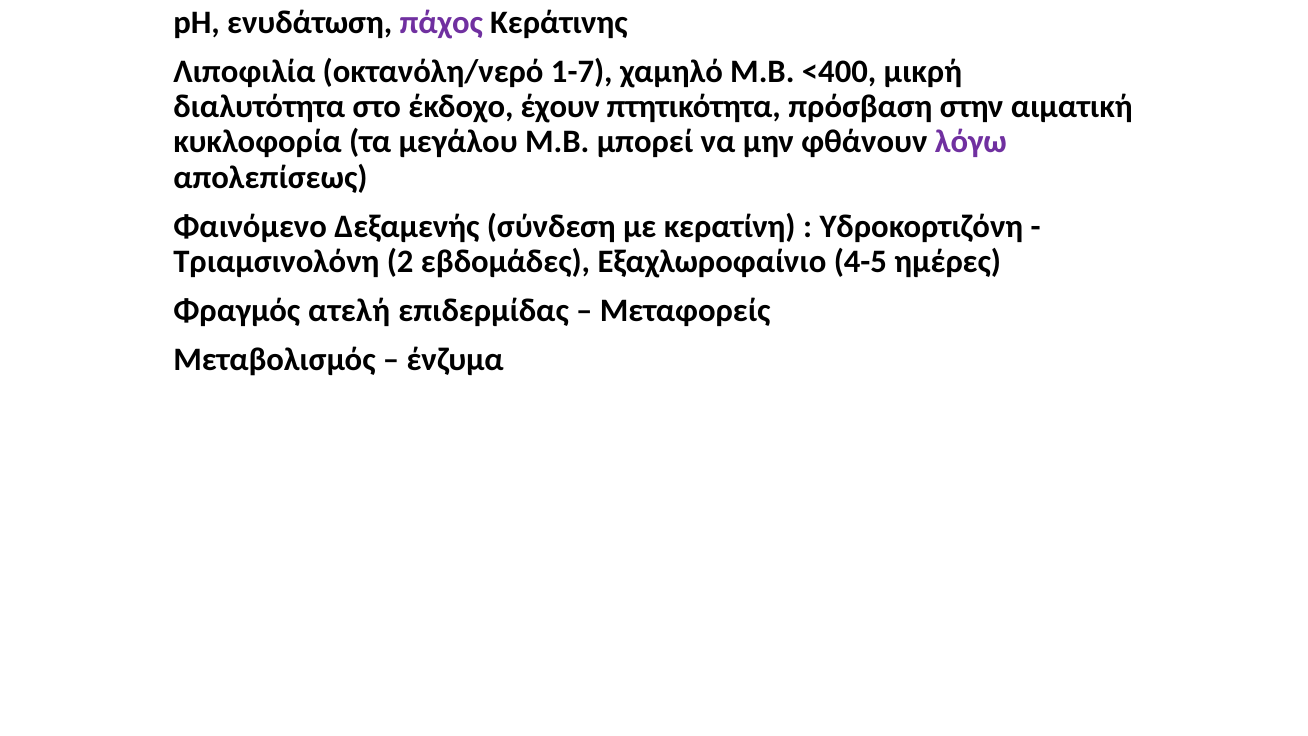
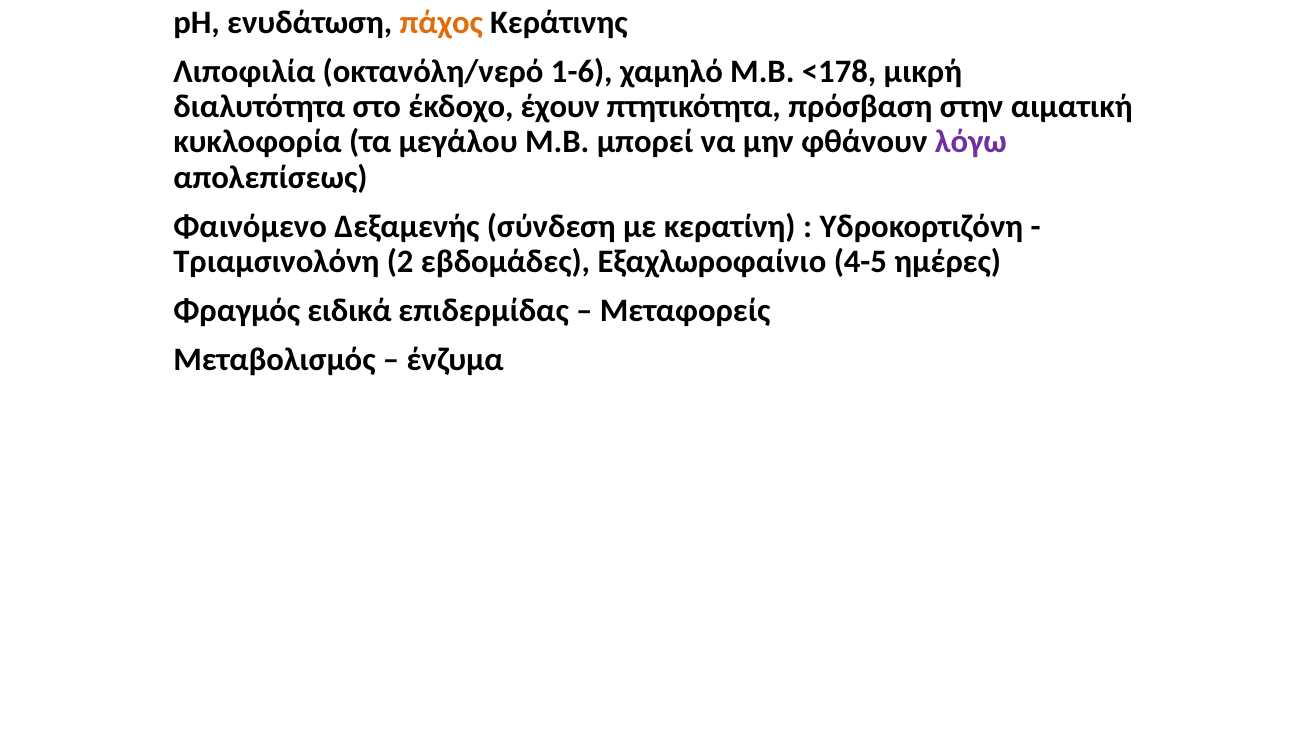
πάχος colour: purple -> orange
1-7: 1-7 -> 1-6
<400: <400 -> <178
ατελή: ατελή -> ειδικά
